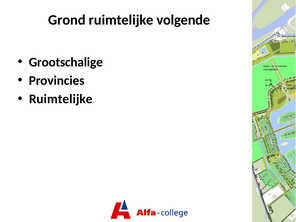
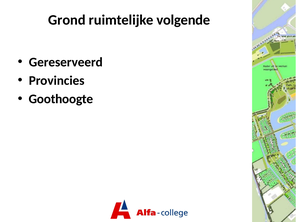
Grootschalige: Grootschalige -> Gereserveerd
Ruimtelijke at (61, 99): Ruimtelijke -> Goothoogte
